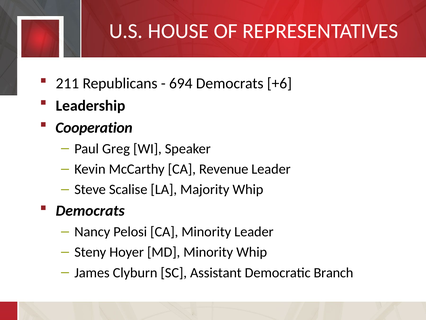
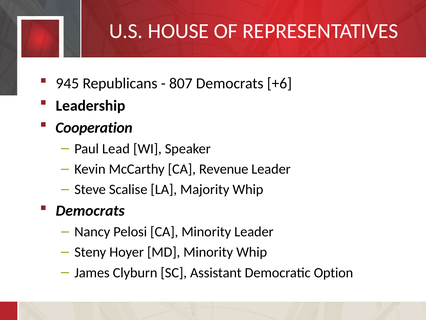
211: 211 -> 945
694: 694 -> 807
Greg: Greg -> Lead
Branch: Branch -> Option
